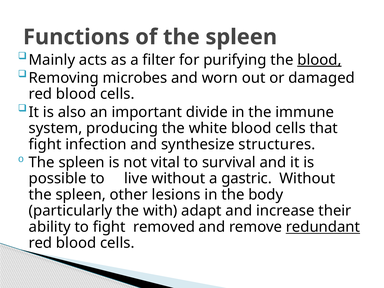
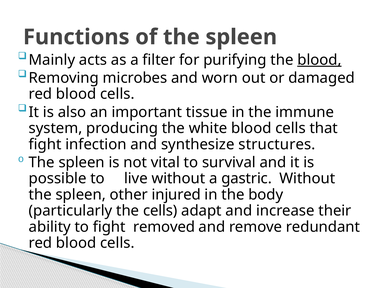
divide: divide -> tissue
lesions: lesions -> injured
the with: with -> cells
redundant underline: present -> none
